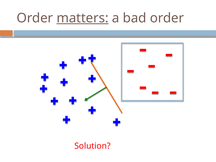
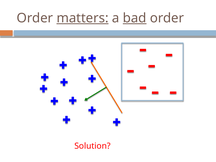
bad underline: none -> present
